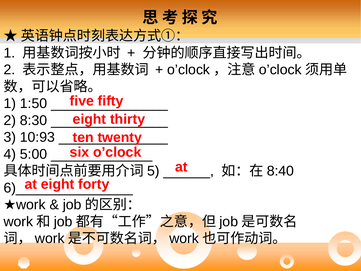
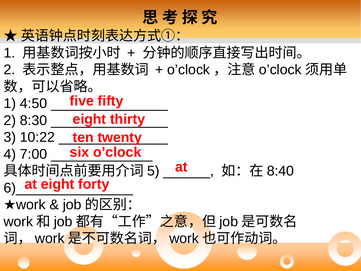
1:50: 1:50 -> 4:50
10:93: 10:93 -> 10:22
5:00: 5:00 -> 7:00
